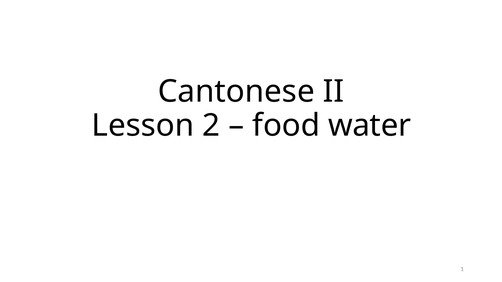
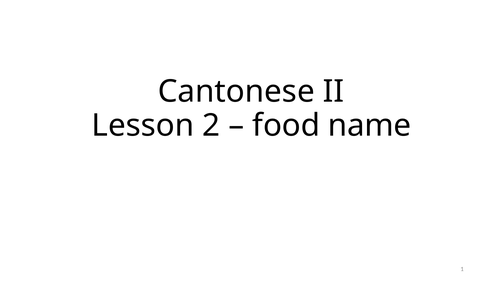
water: water -> name
